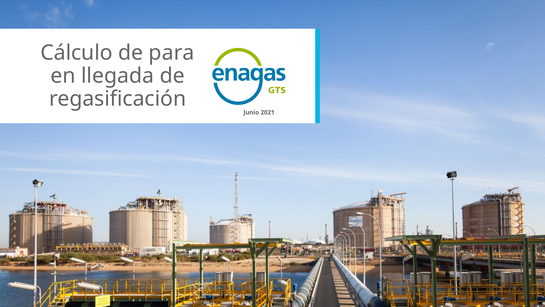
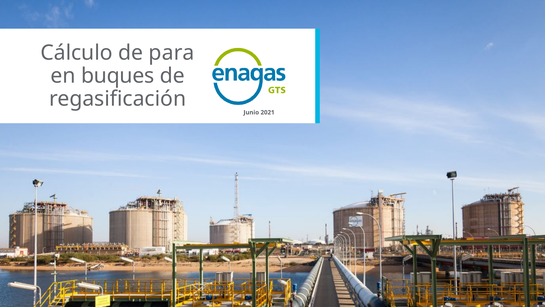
llegada: llegada -> buques
